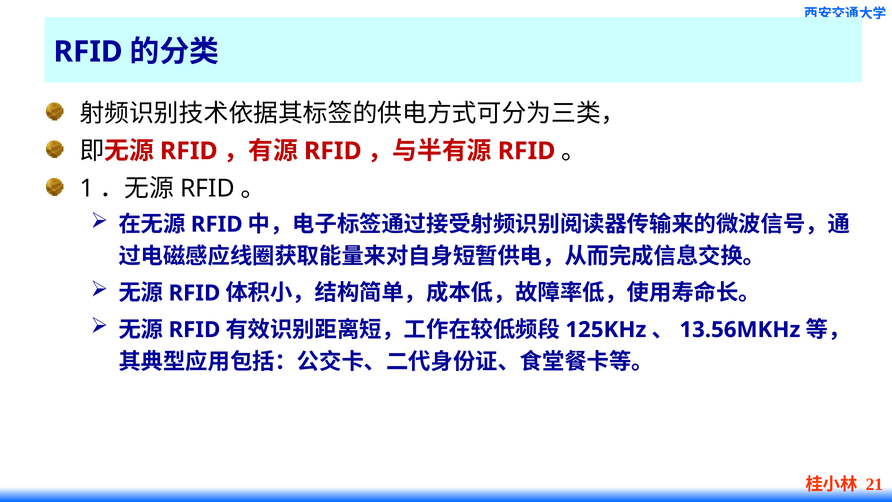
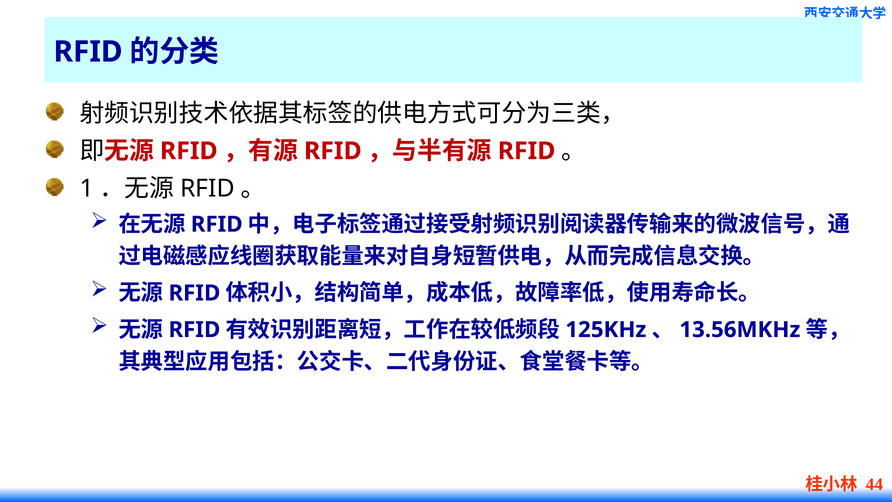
21: 21 -> 44
